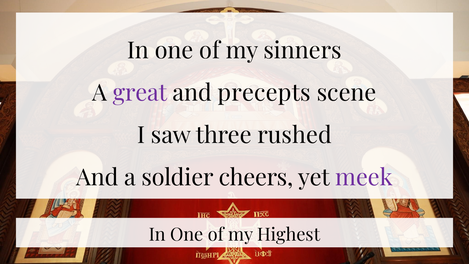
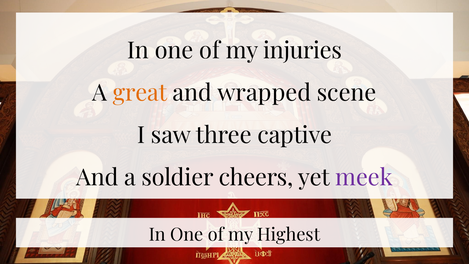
sinners: sinners -> injuries
great colour: purple -> orange
precepts: precepts -> wrapped
rushed: rushed -> captive
